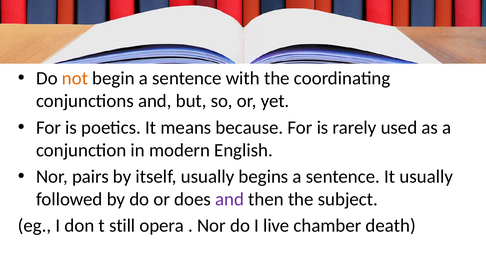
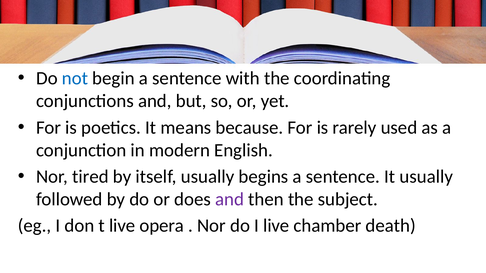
not colour: orange -> blue
pairs: pairs -> tired
t still: still -> live
